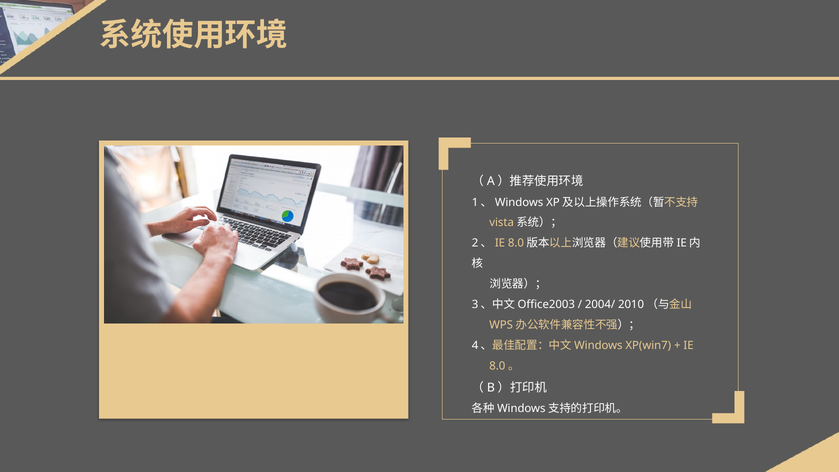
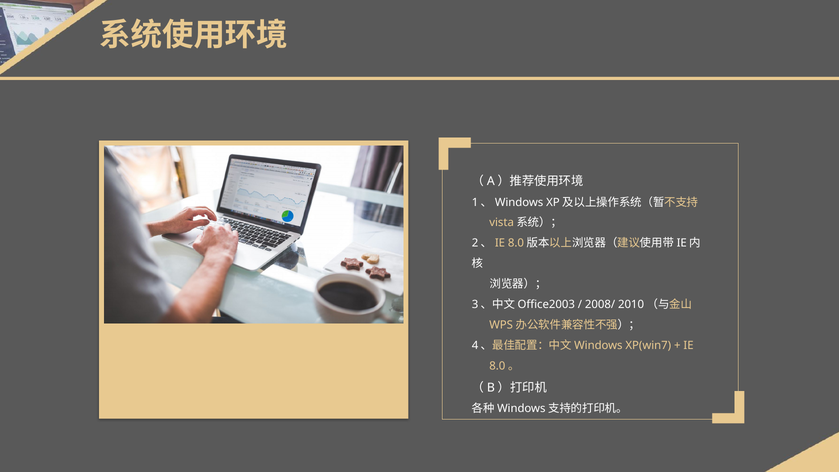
2004/: 2004/ -> 2008/
